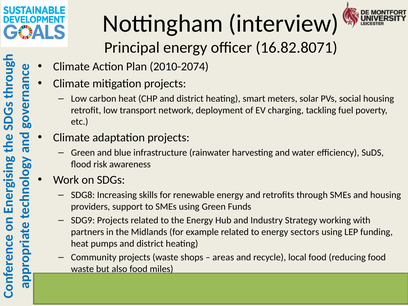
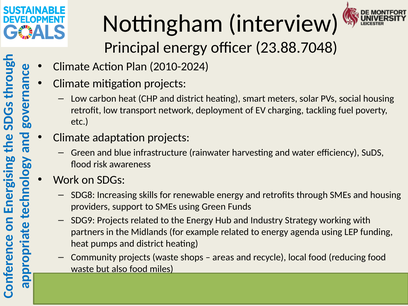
16.82.8071: 16.82.8071 -> 23.88.7048
2010-2074: 2010-2074 -> 2010-2024
sectors: sectors -> agenda
